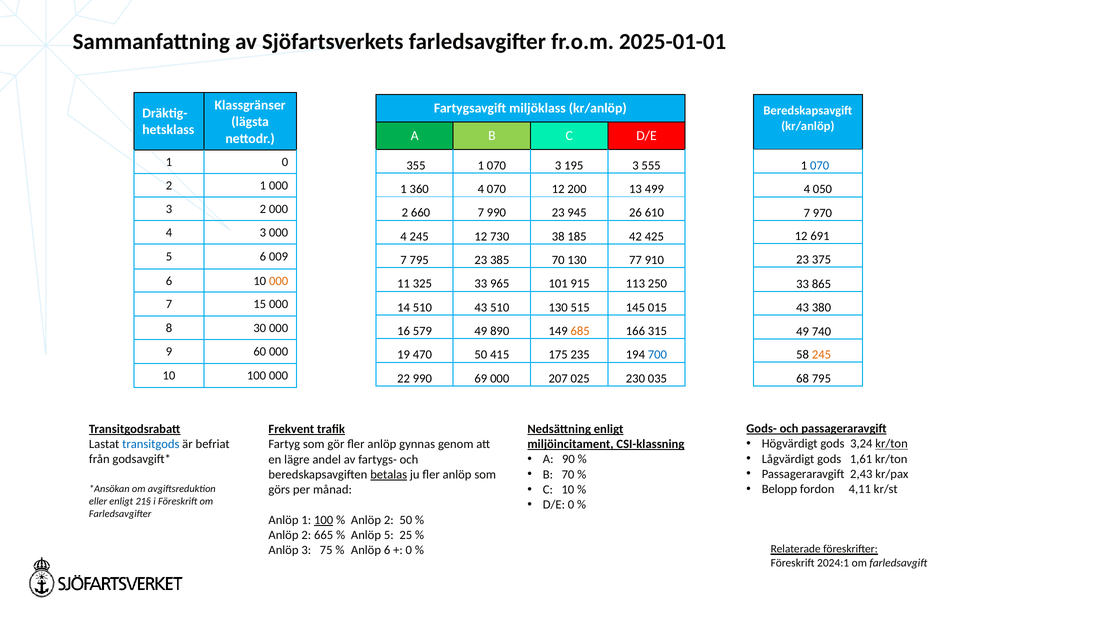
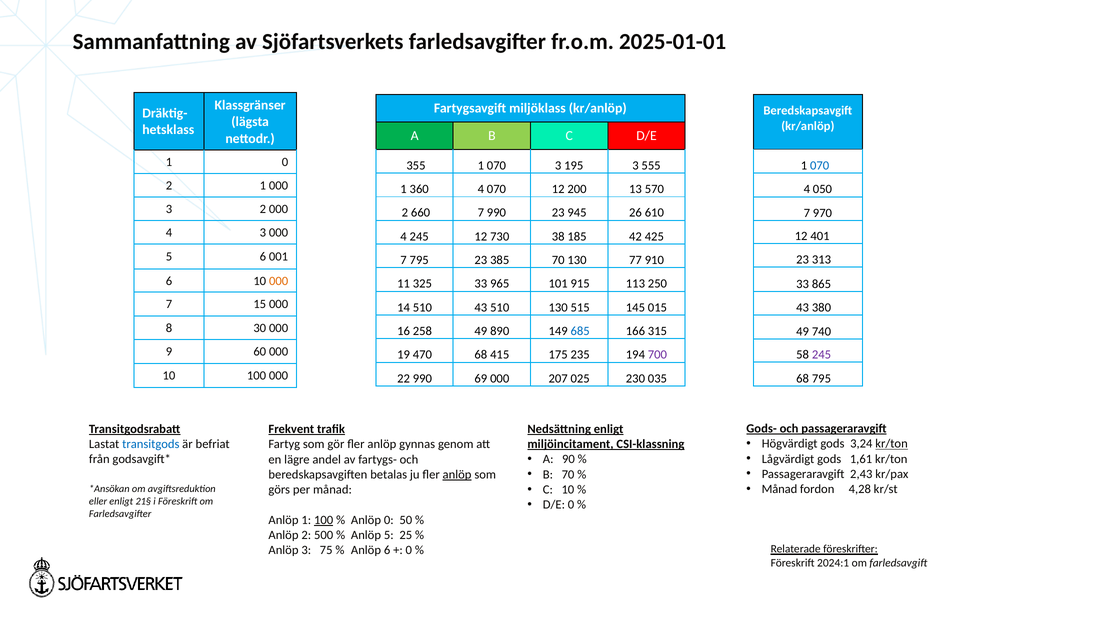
499: 499 -> 570
691: 691 -> 401
009: 009 -> 001
375: 375 -> 313
579: 579 -> 258
685 colour: orange -> blue
245 at (821, 354) colour: orange -> purple
470 50: 50 -> 68
700 colour: blue -> purple
betalas underline: present -> none
anlöp at (457, 474) underline: none -> present
Belopp at (779, 489): Belopp -> Månad
4,11: 4,11 -> 4,28
2 at (389, 520): 2 -> 0
665: 665 -> 500
